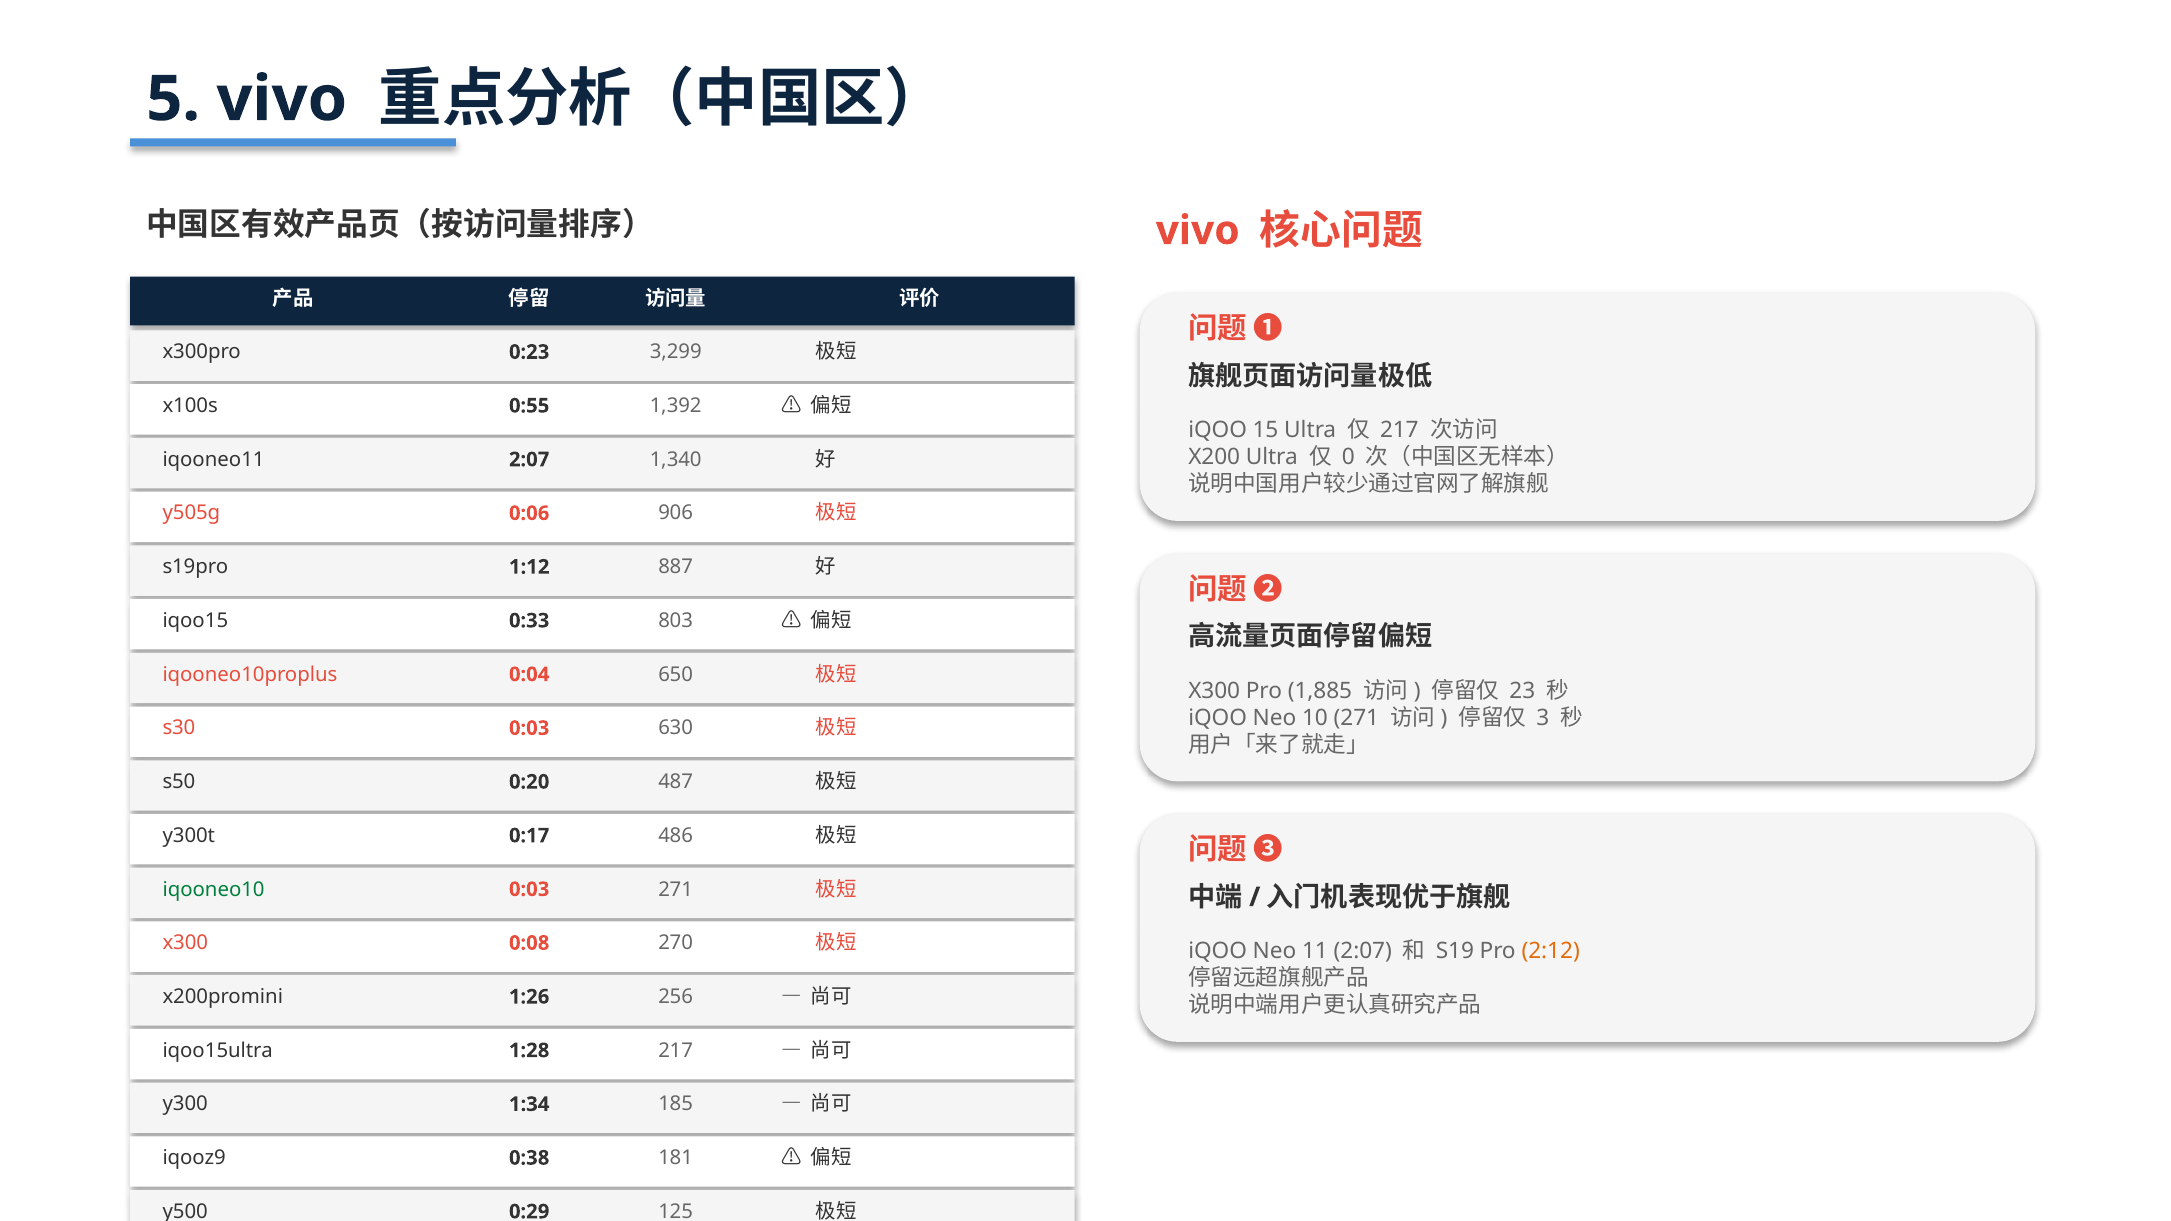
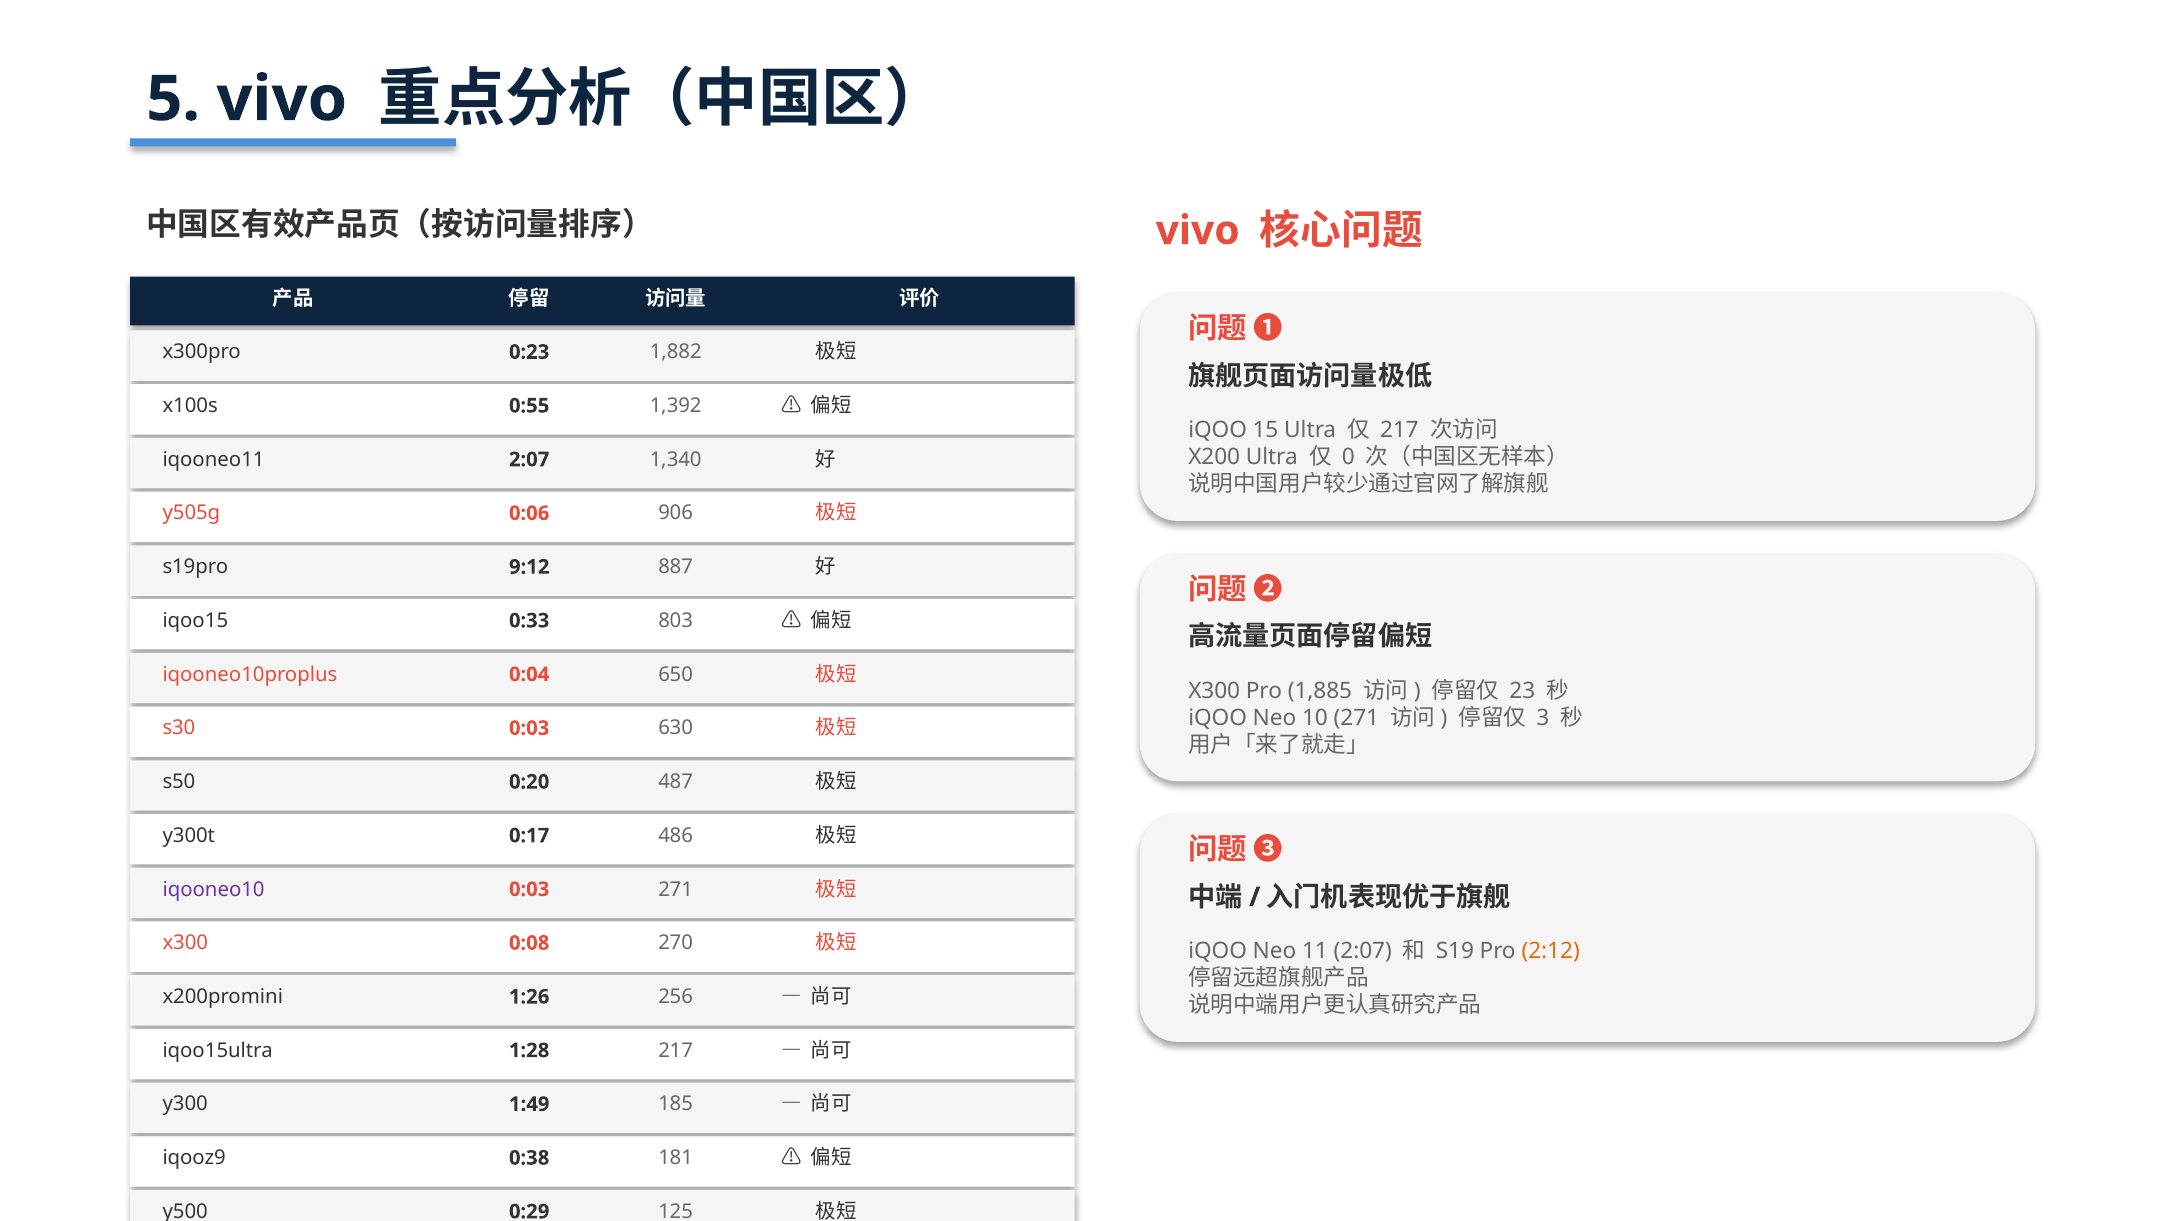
3,299: 3,299 -> 1,882
1:12: 1:12 -> 9:12
iqooneo10 colour: green -> purple
1:34: 1:34 -> 1:49
